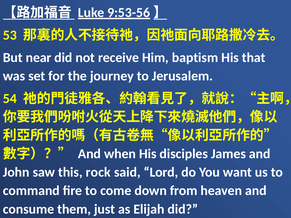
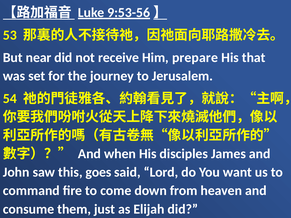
baptism: baptism -> prepare
rock: rock -> goes
